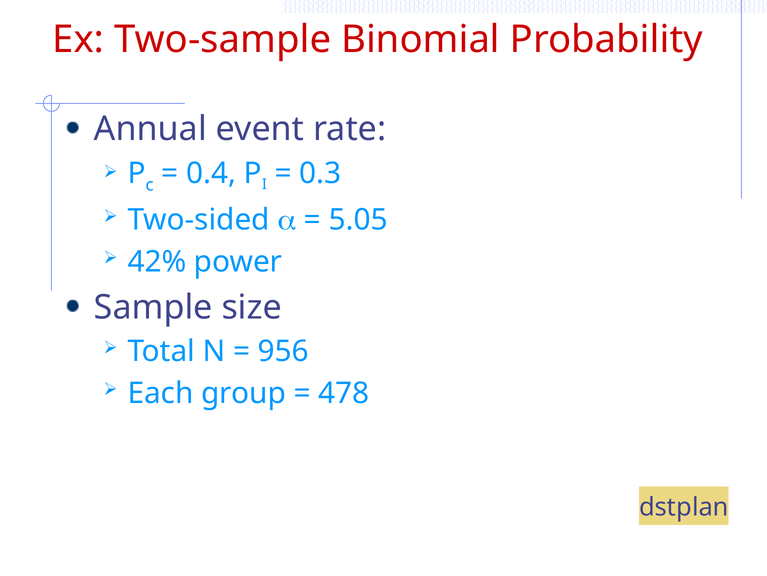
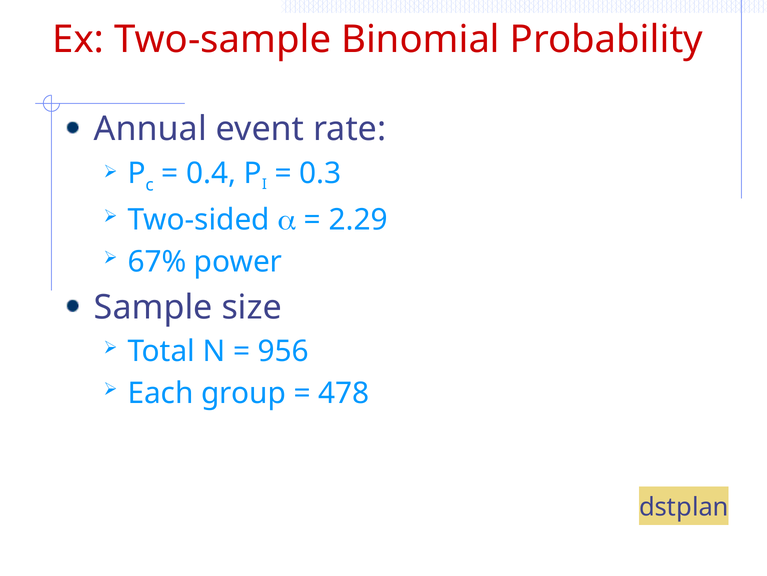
5.05: 5.05 -> 2.29
42%: 42% -> 67%
